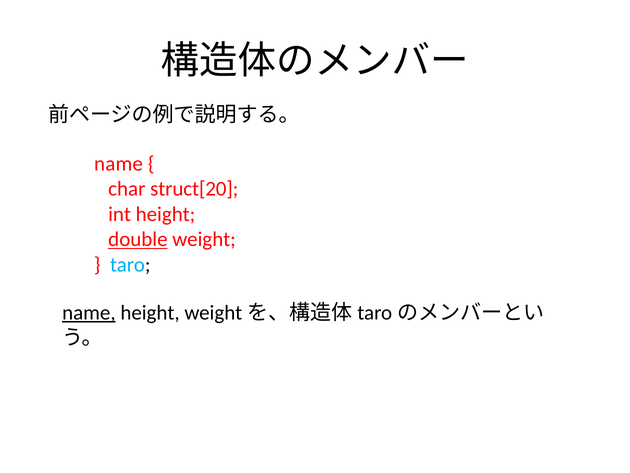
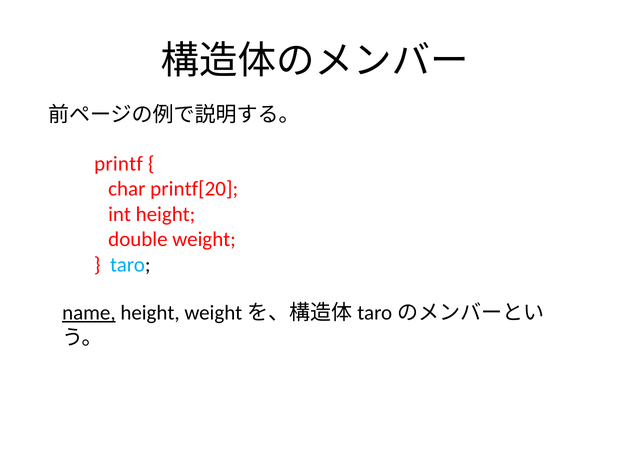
name at (118, 164): name -> printf
struct[20: struct[20 -> printf[20
double underline: present -> none
